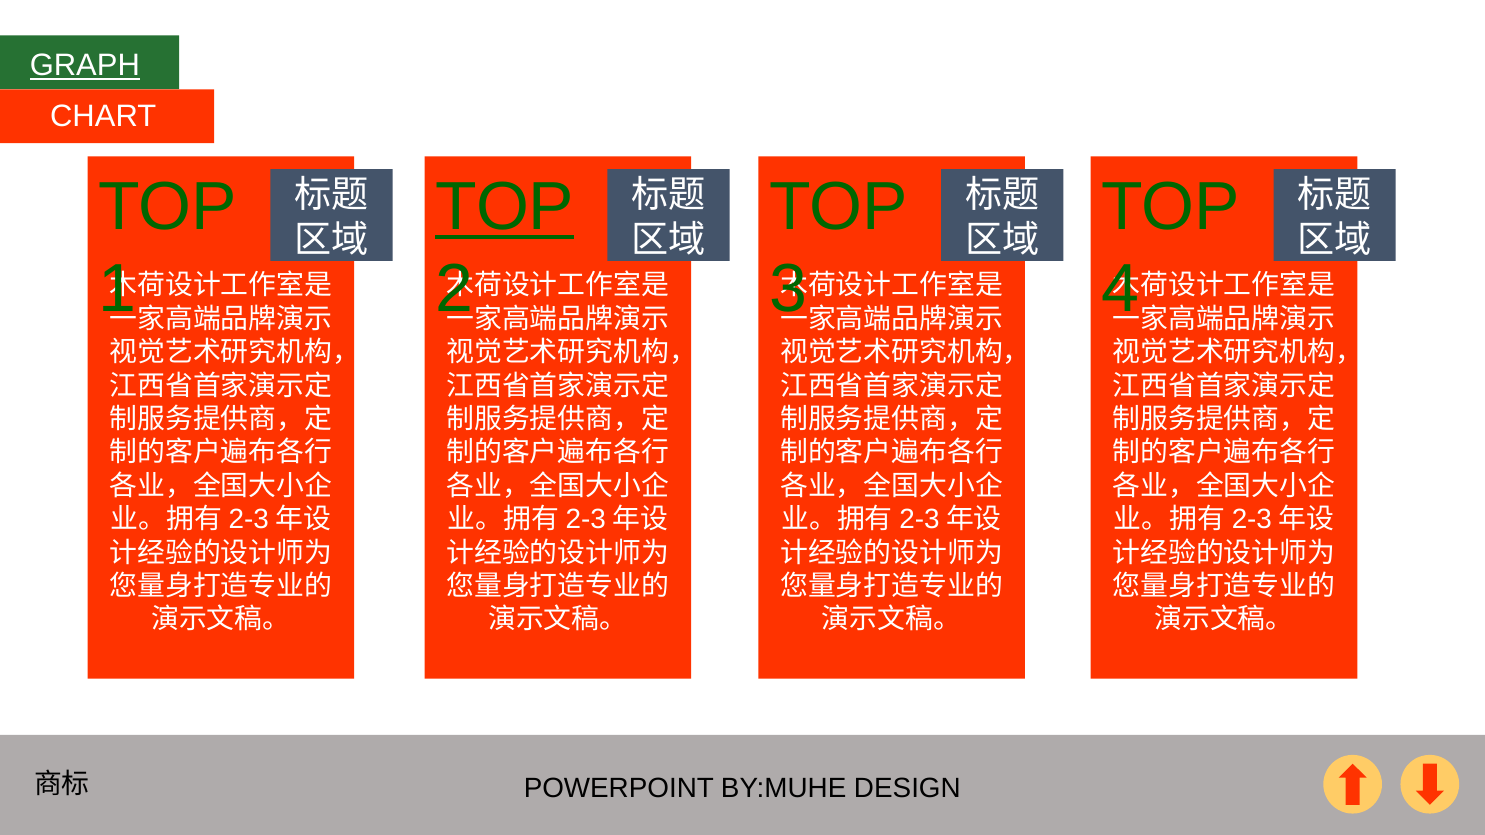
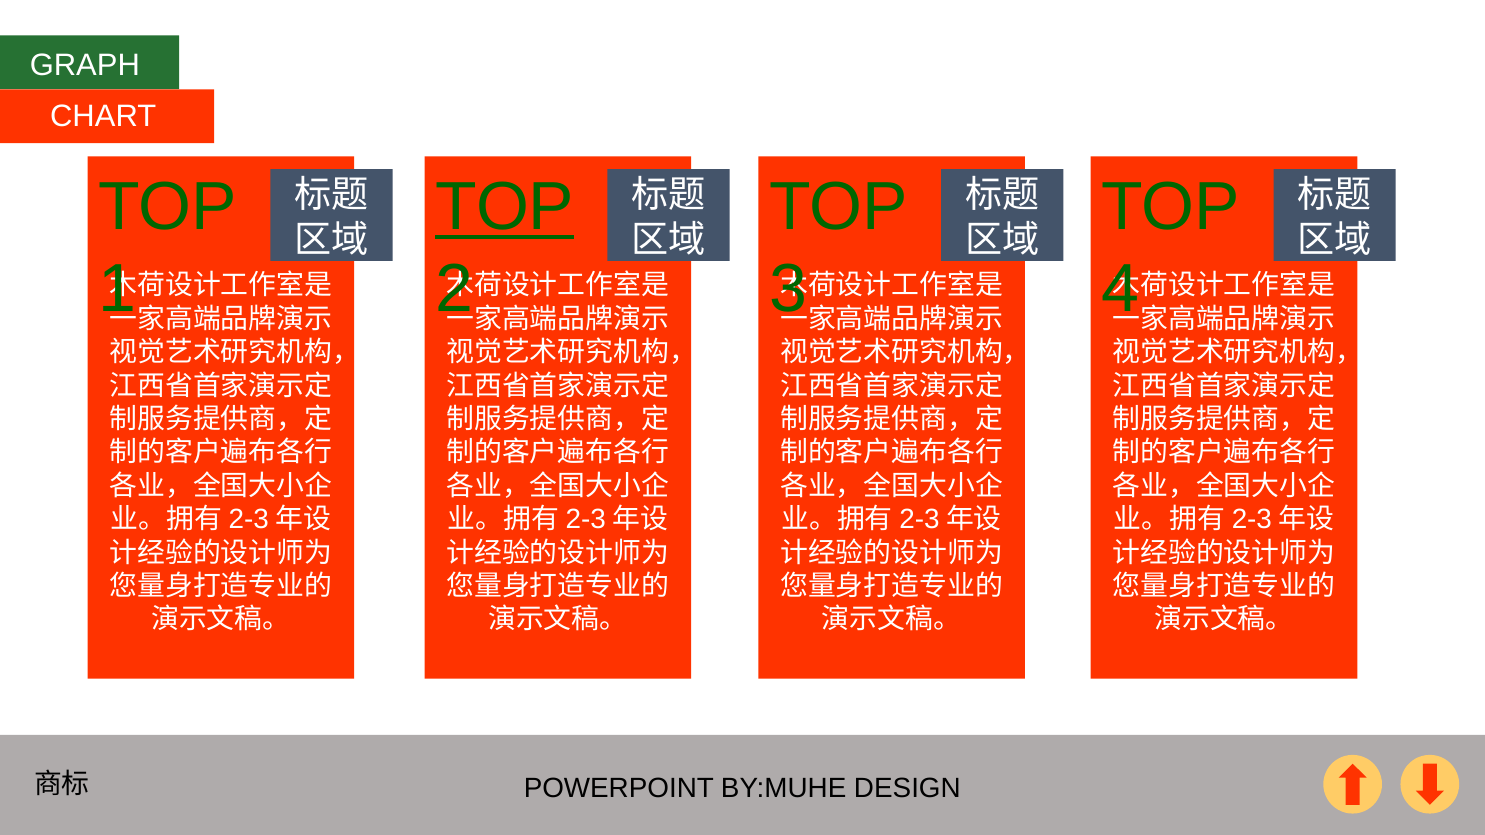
GRAPH underline: present -> none
